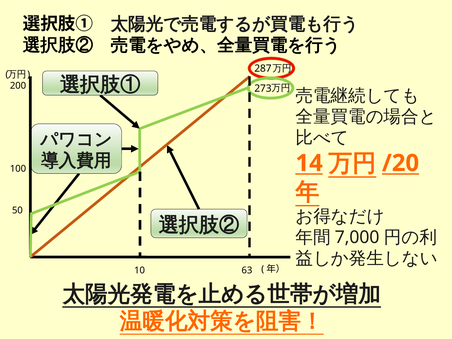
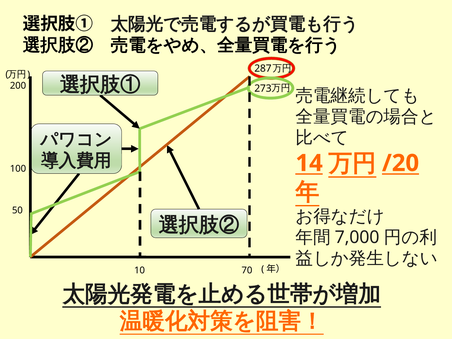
63: 63 -> 70
